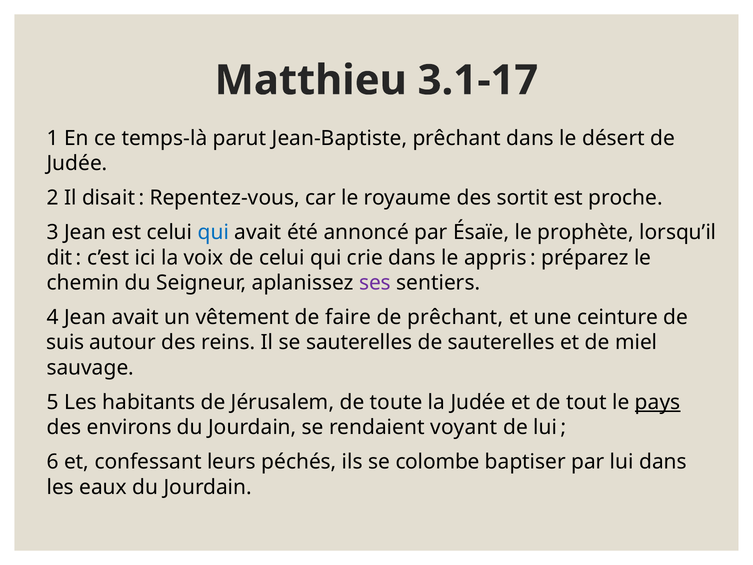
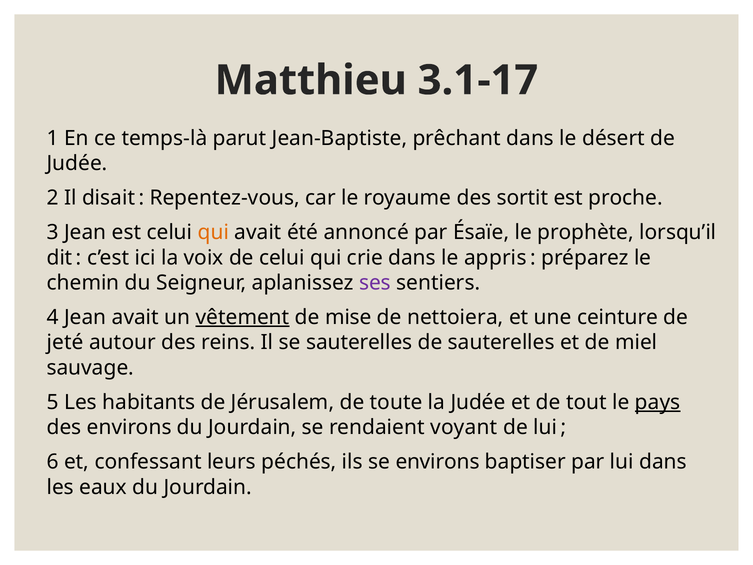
qui at (213, 232) colour: blue -> orange
vêtement underline: none -> present
faire: faire -> mise
de prêchant: prêchant -> nettoiera
suis: suis -> jeté
se colombe: colombe -> environs
